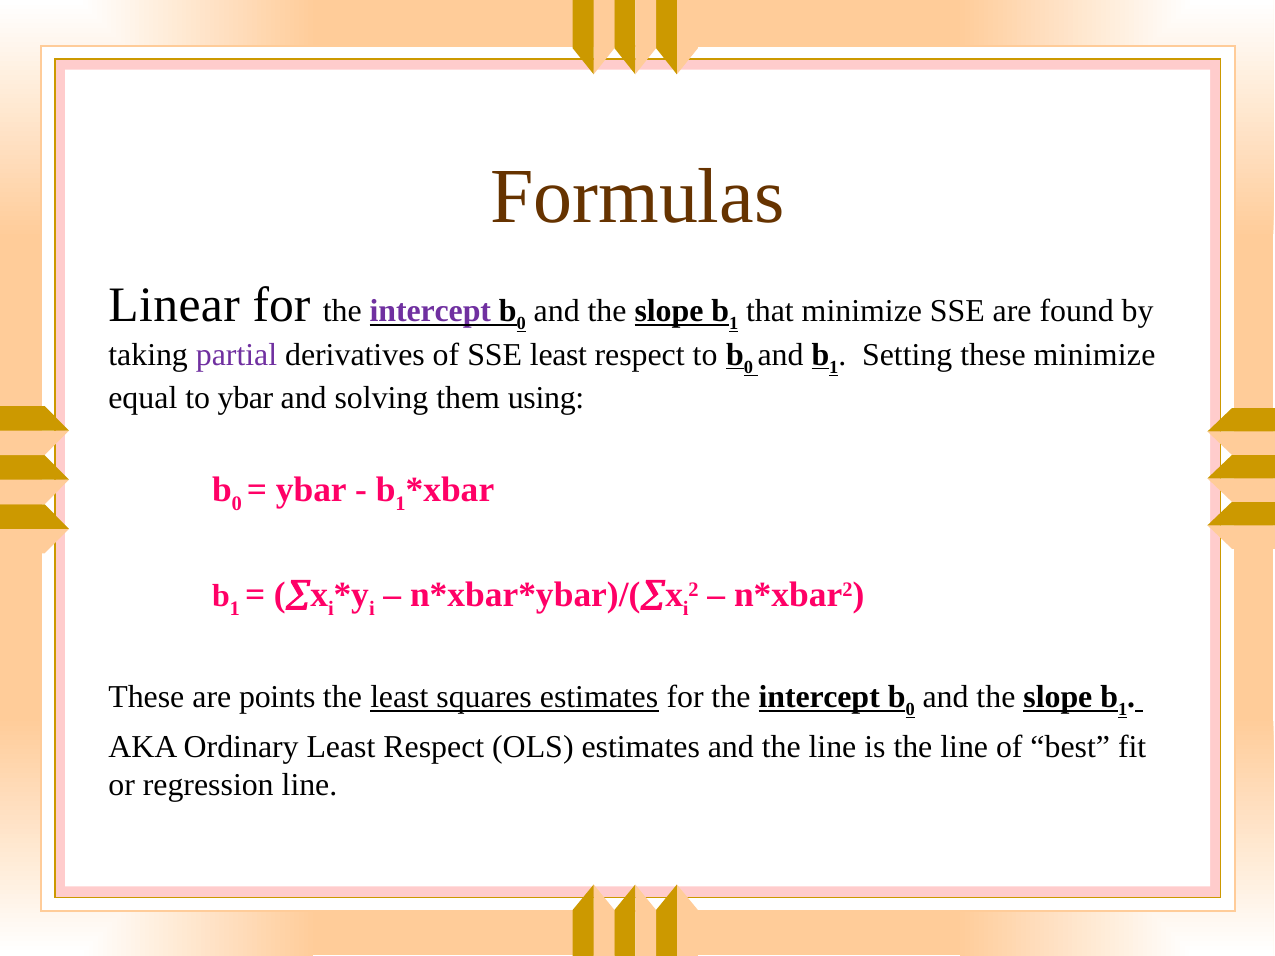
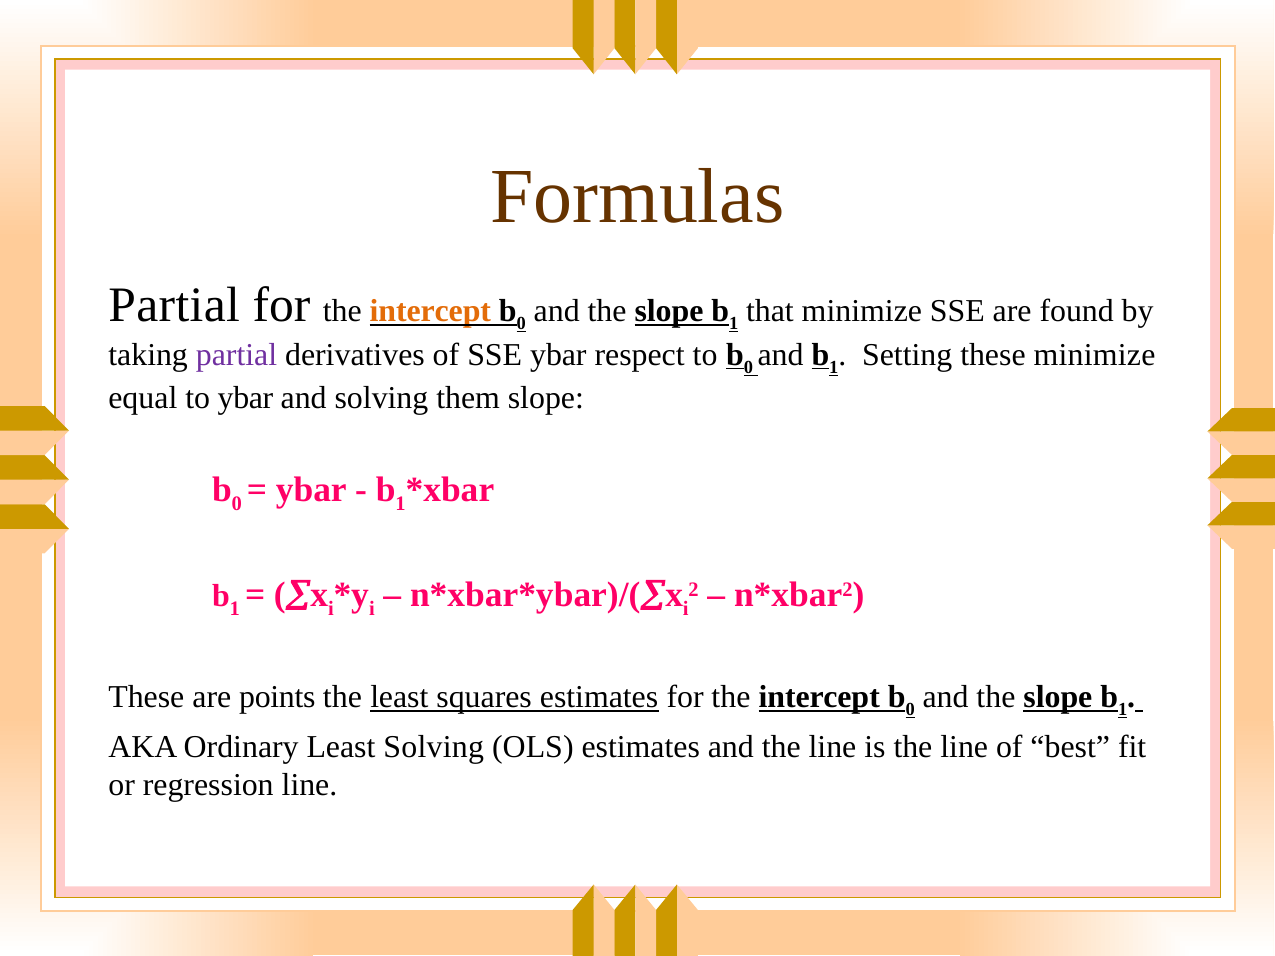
Linear at (174, 305): Linear -> Partial
intercept at (430, 311) colour: purple -> orange
SSE least: least -> ybar
them using: using -> slope
Ordinary Least Respect: Respect -> Solving
